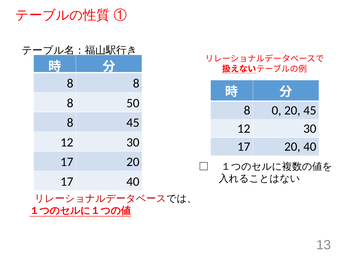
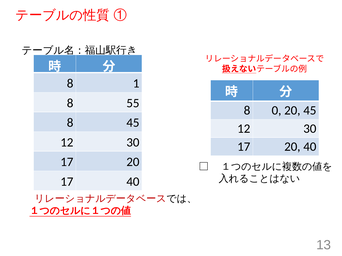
8 at (136, 84): 8 -> 1
50: 50 -> 55
